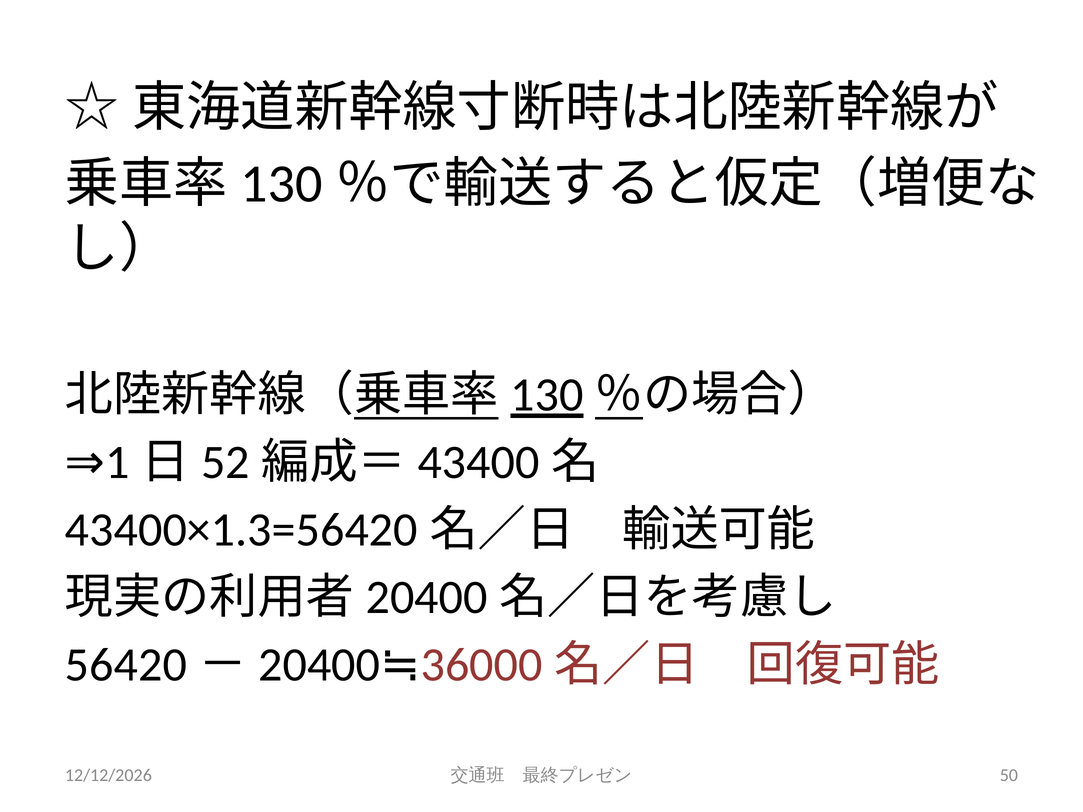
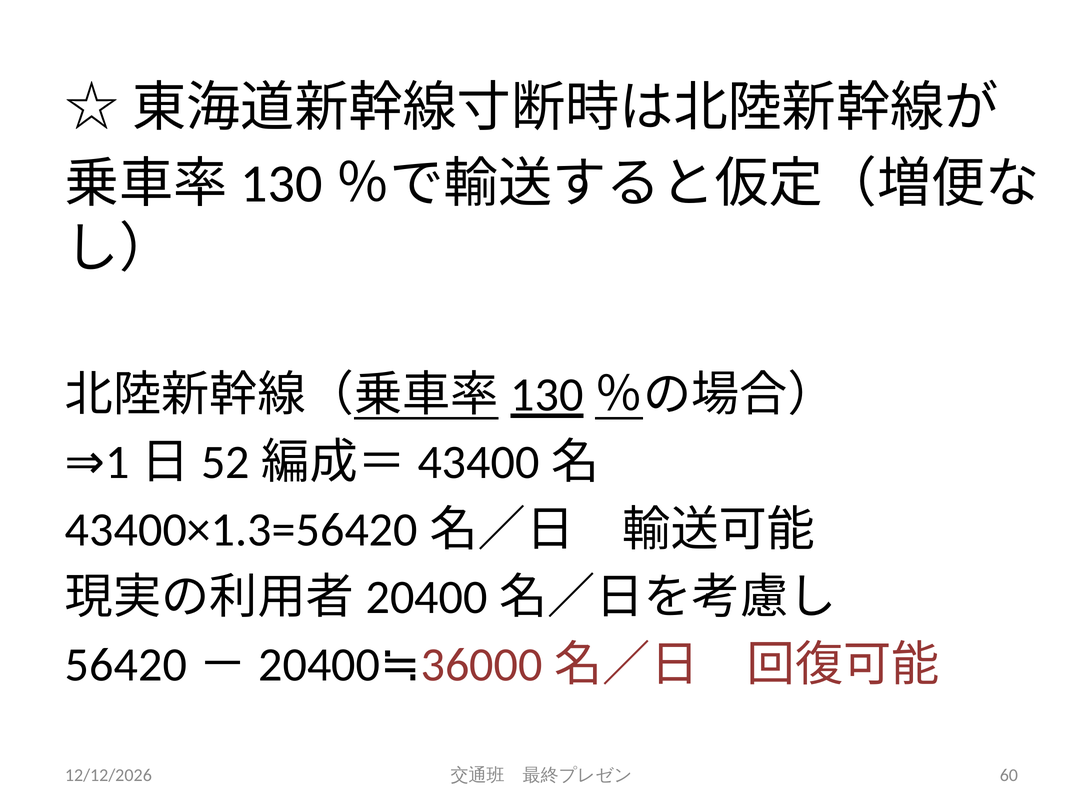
50: 50 -> 60
